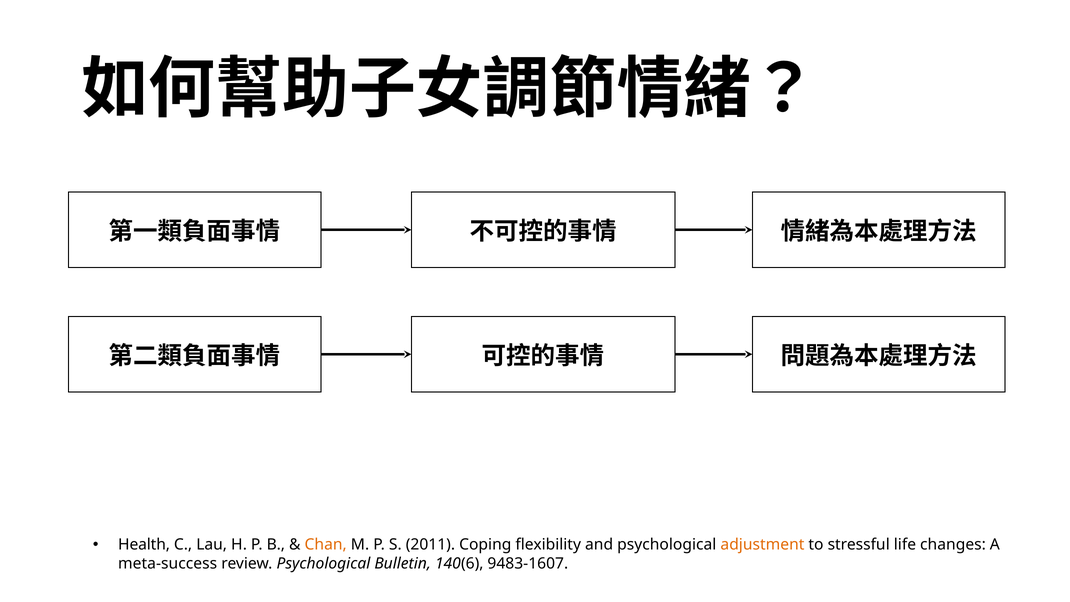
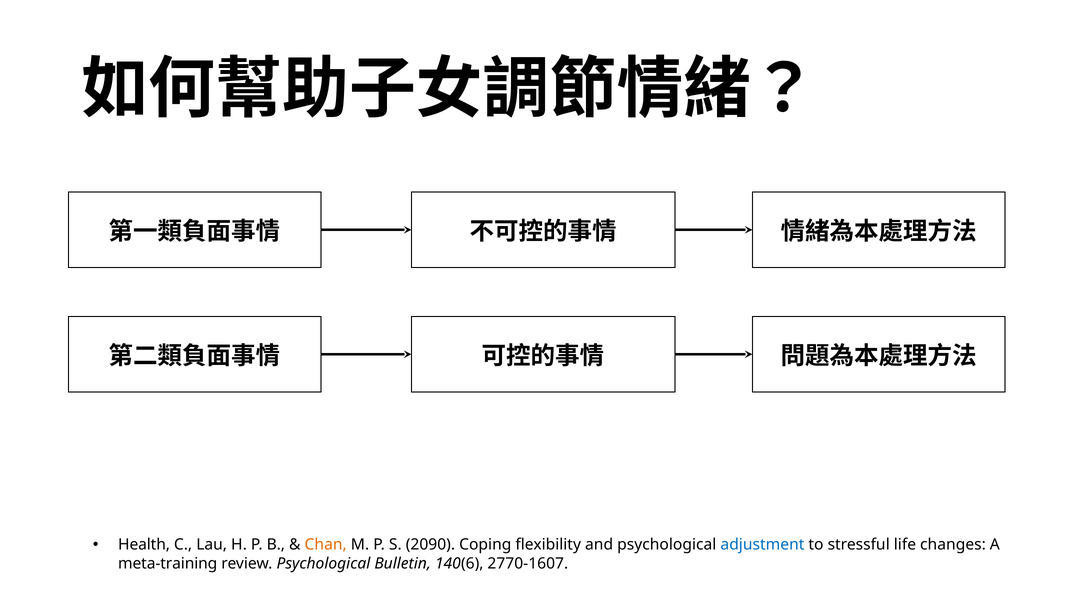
2011: 2011 -> 2090
adjustment colour: orange -> blue
meta-success: meta-success -> meta-training
9483-1607: 9483-1607 -> 2770-1607
